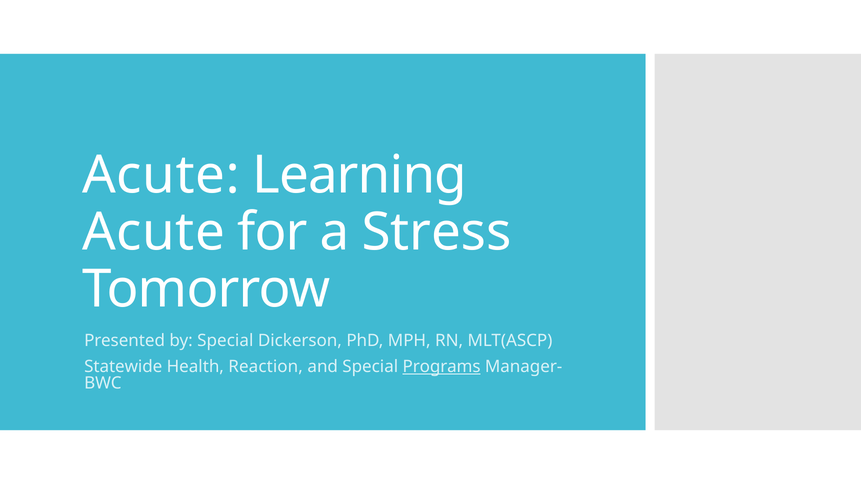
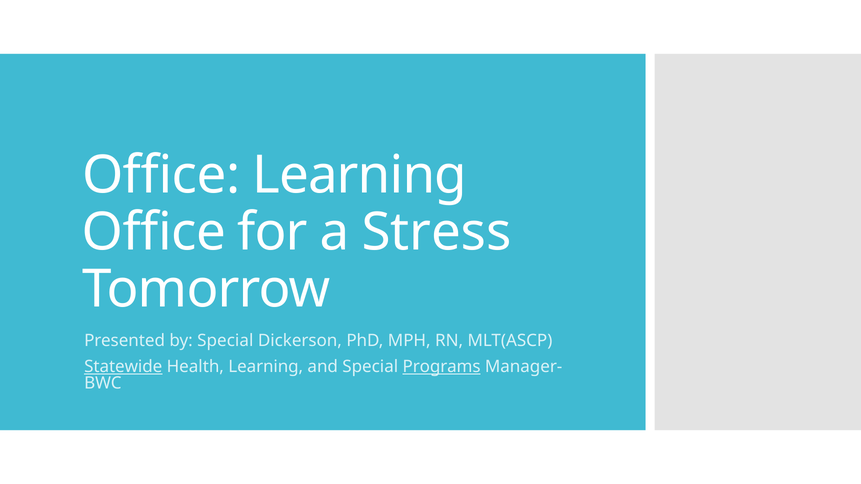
Acute at (161, 175): Acute -> Office
Acute at (153, 232): Acute -> Office
Statewide underline: none -> present
Health Reaction: Reaction -> Learning
